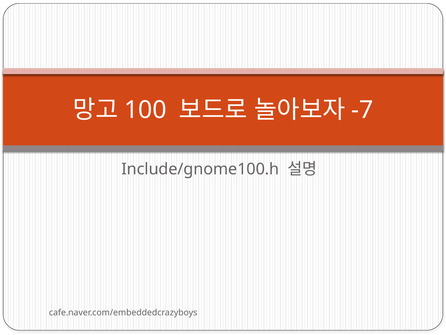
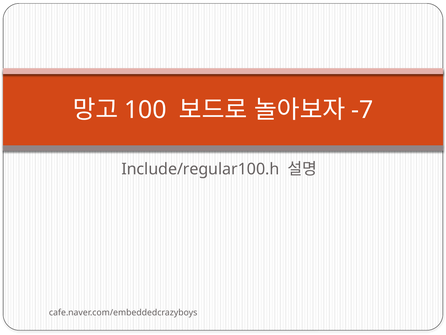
Include/gnome100.h: Include/gnome100.h -> Include/regular100.h
